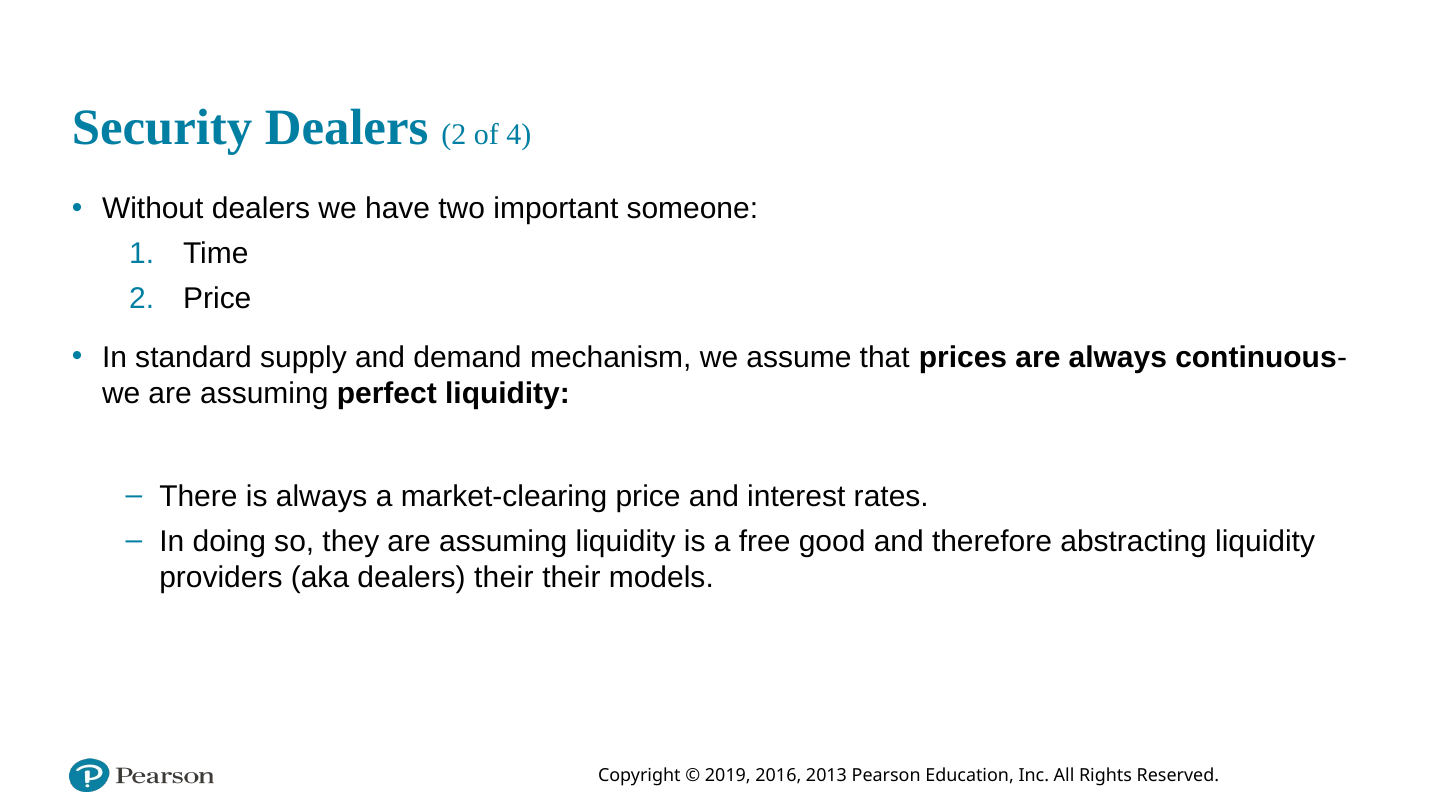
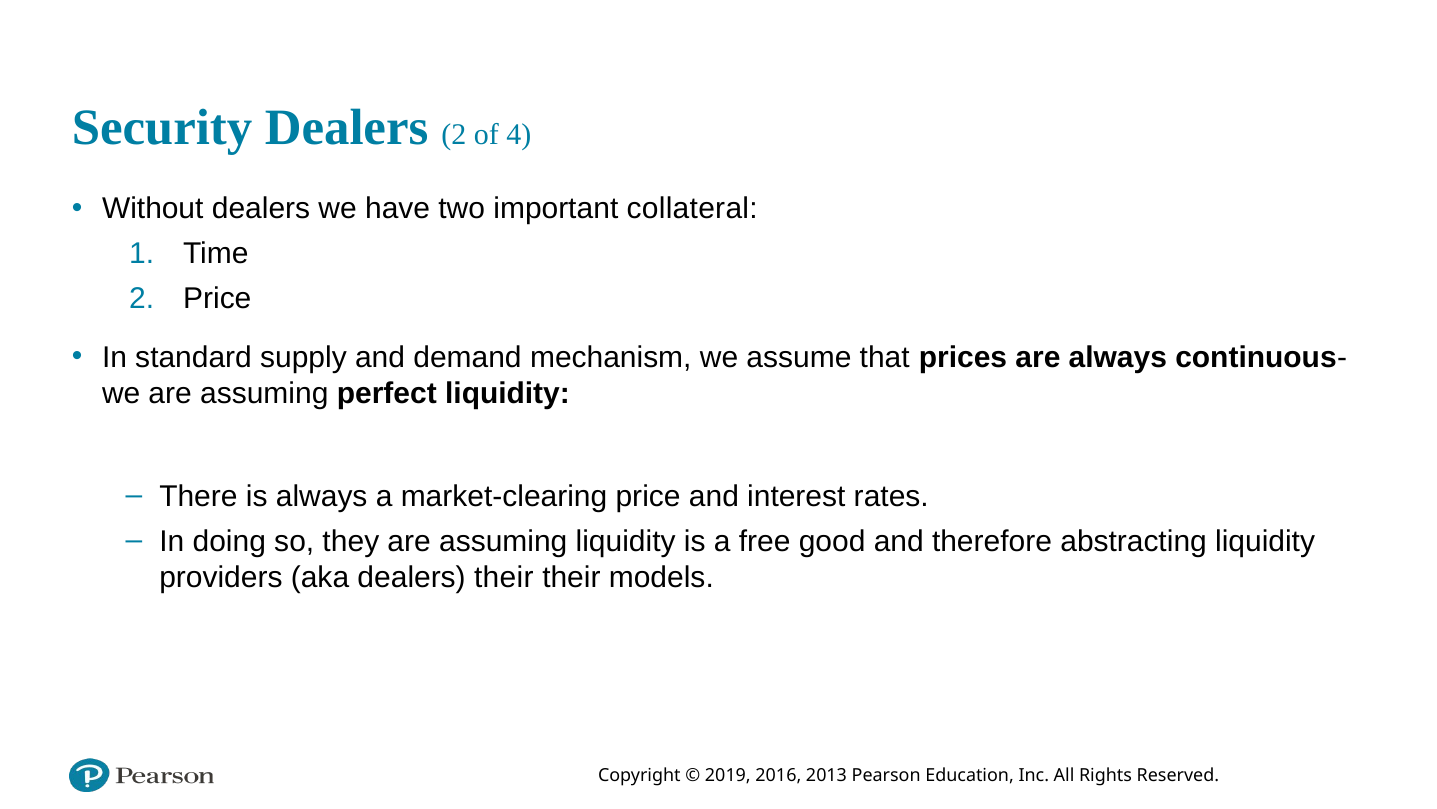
someone: someone -> collateral
